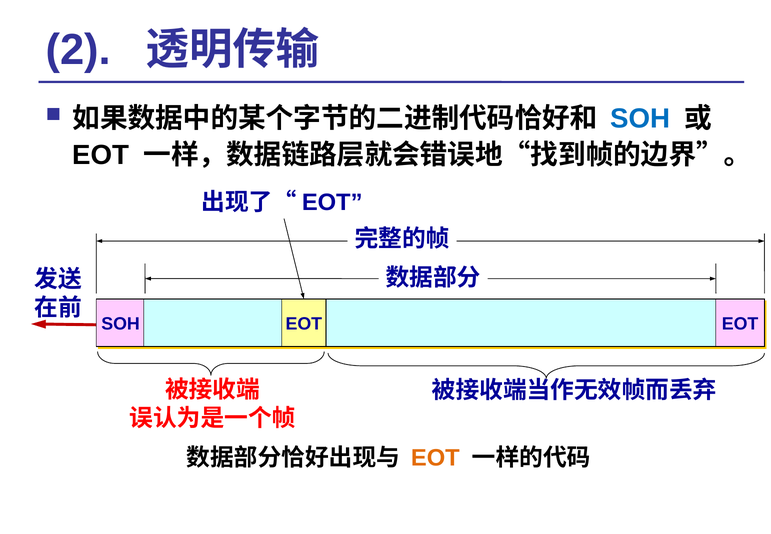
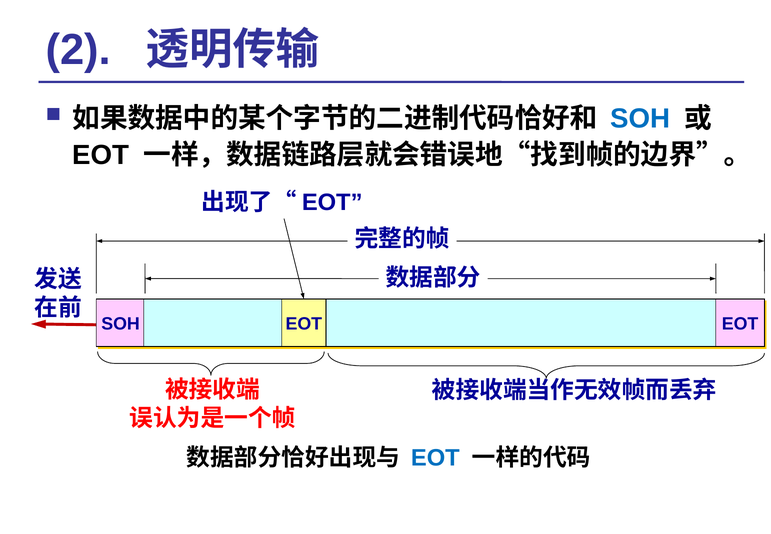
EOT at (435, 458) colour: orange -> blue
